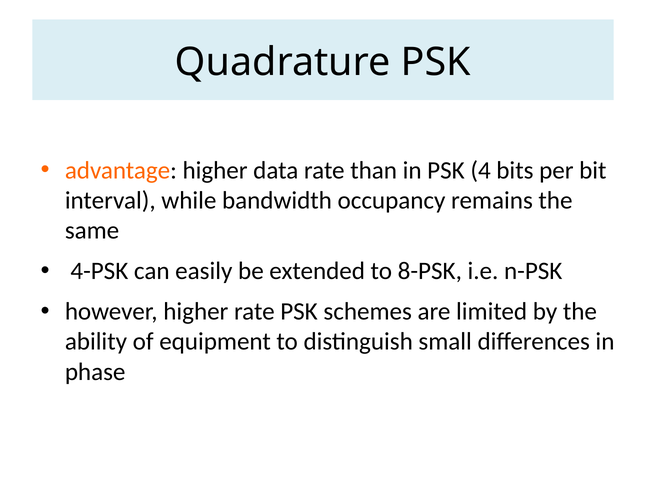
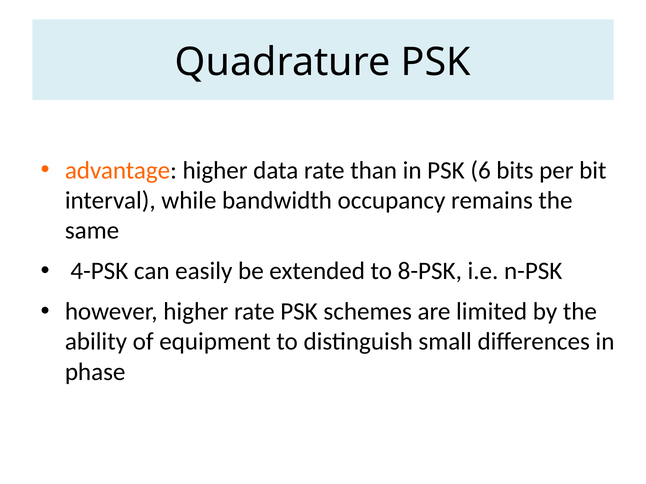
4: 4 -> 6
